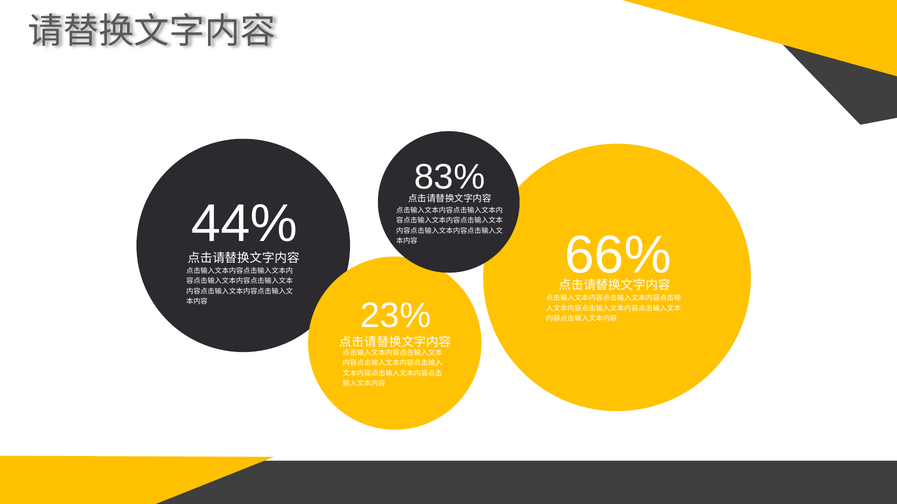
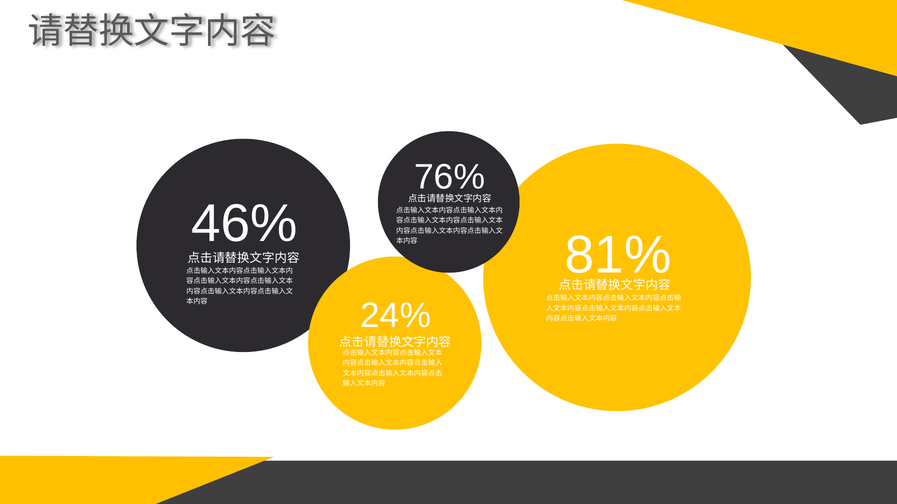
83%: 83% -> 76%
44%: 44% -> 46%
66%: 66% -> 81%
23%: 23% -> 24%
